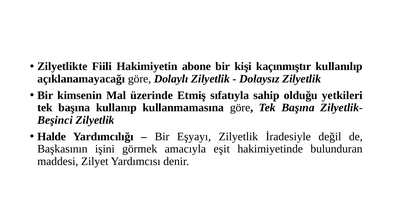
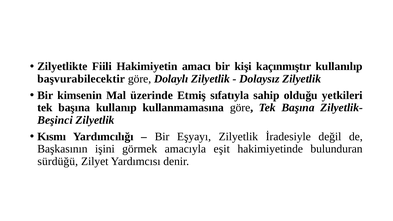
abone: abone -> amacı
açıklanamayacağı: açıklanamayacağı -> başvurabilecektir
Halde: Halde -> Kısmı
maddesi: maddesi -> sürdüğü
